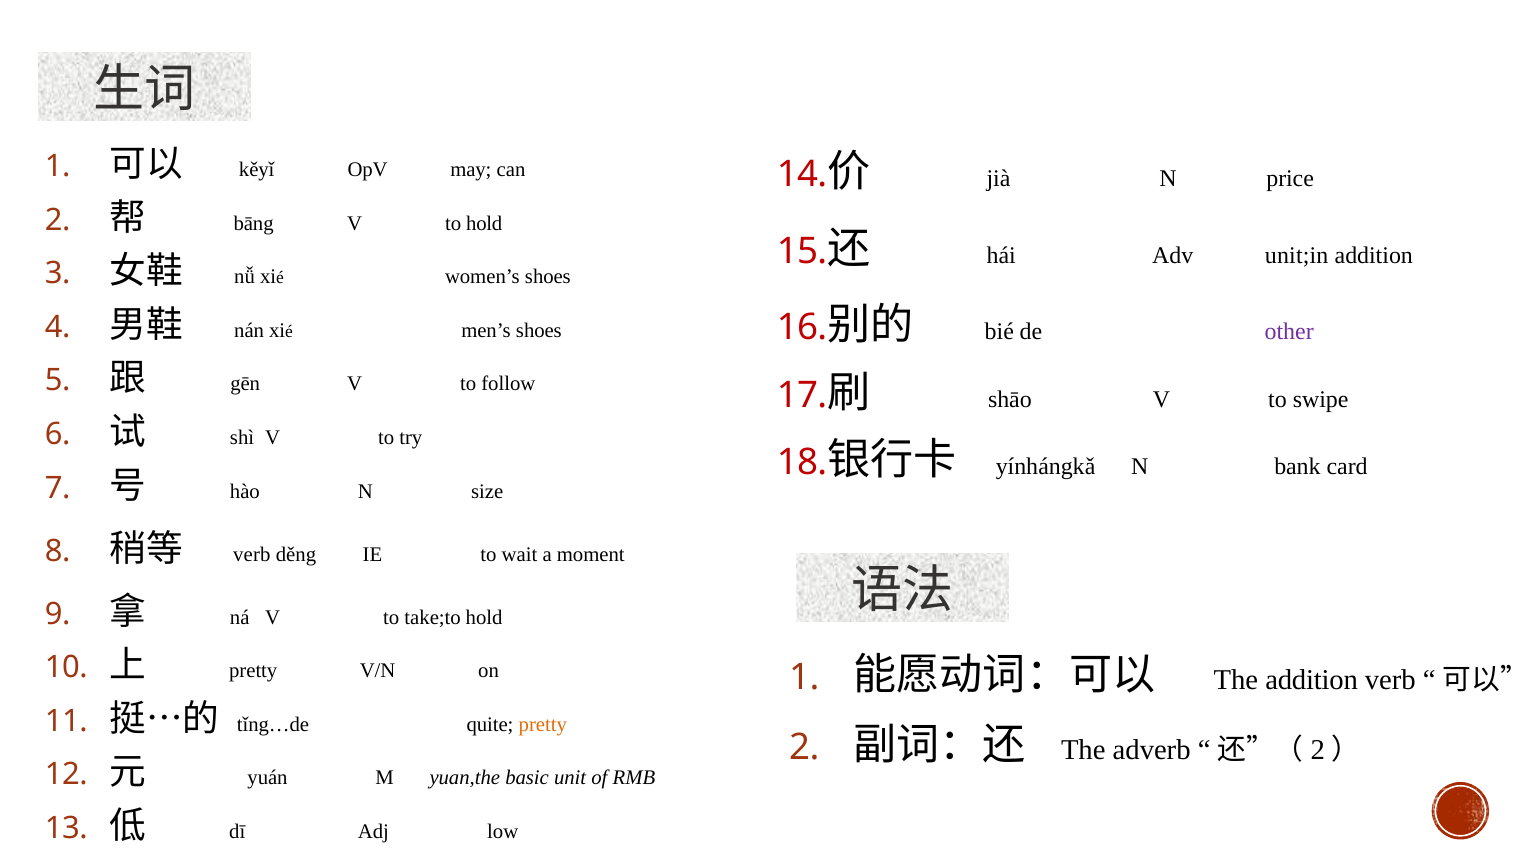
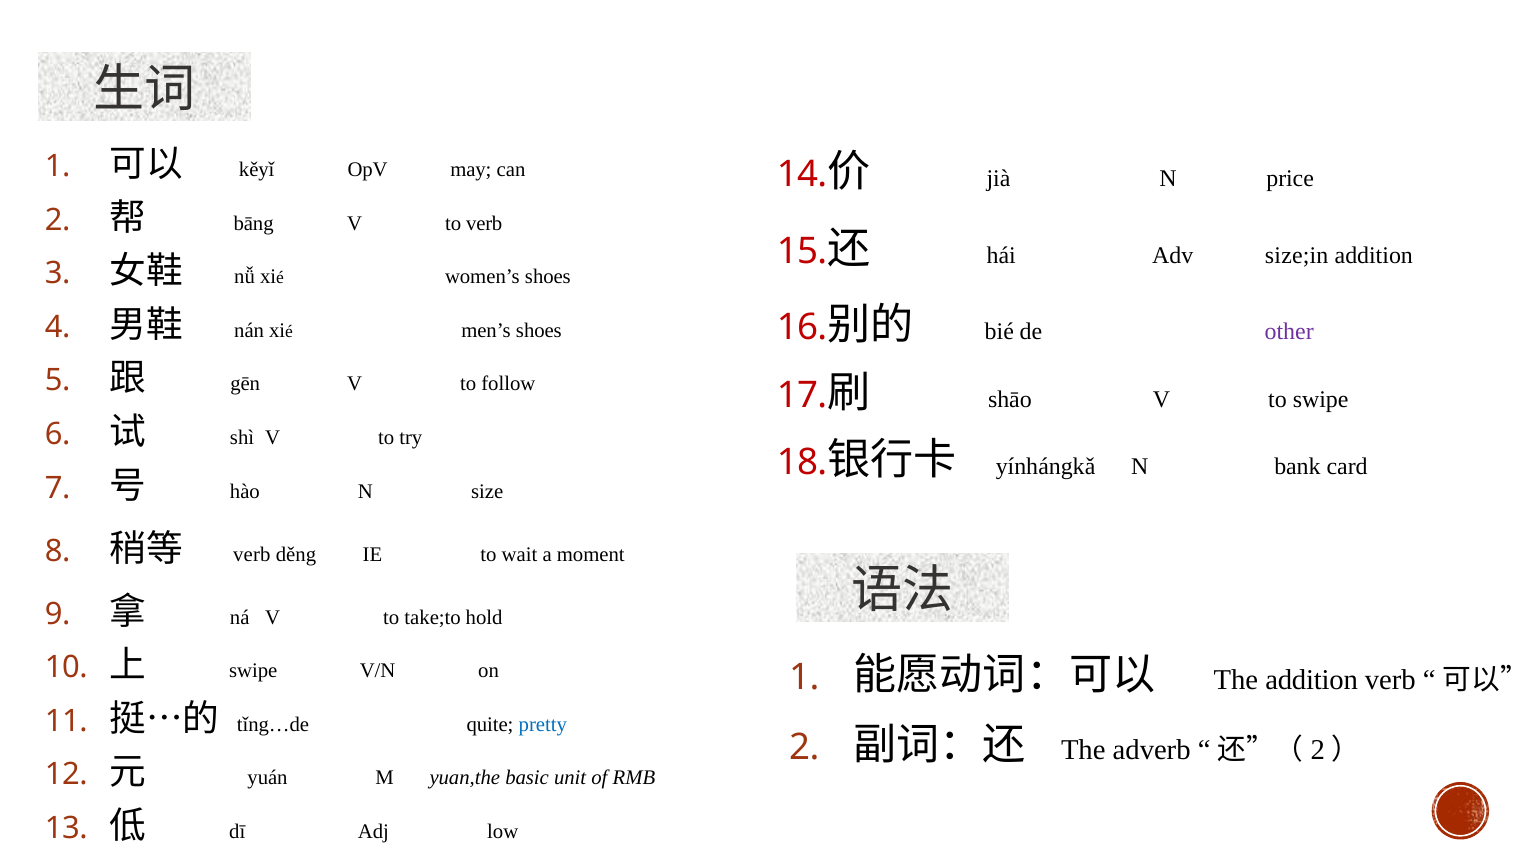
to hold: hold -> verb
unit;in: unit;in -> size;in
pretty at (253, 671): pretty -> swipe
pretty at (543, 725) colour: orange -> blue
